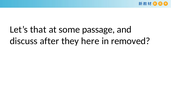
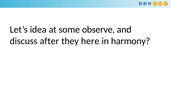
that: that -> idea
passage: passage -> observe
removed: removed -> harmony
